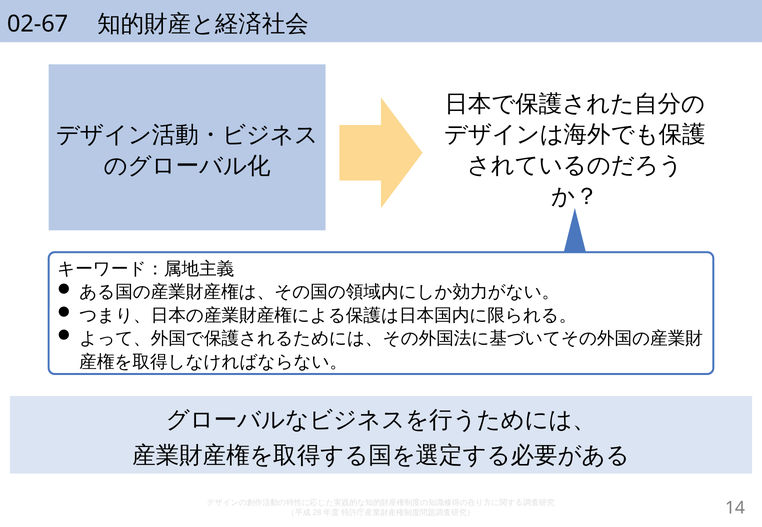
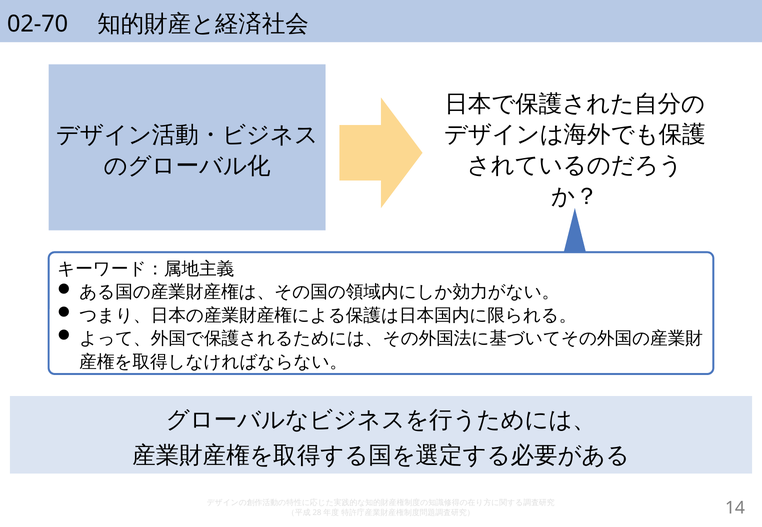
02-67: 02-67 -> 02-70
